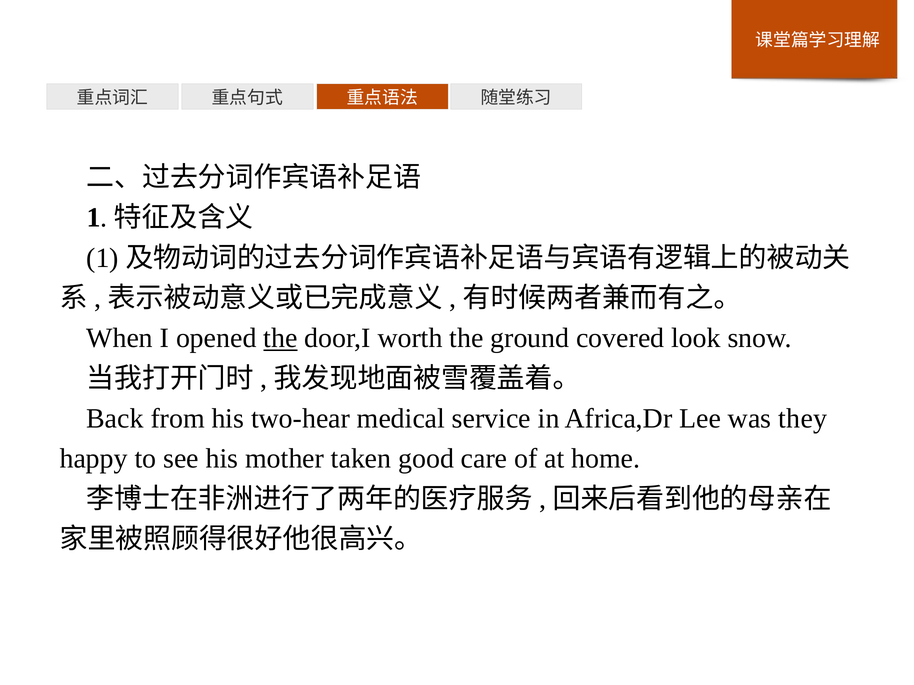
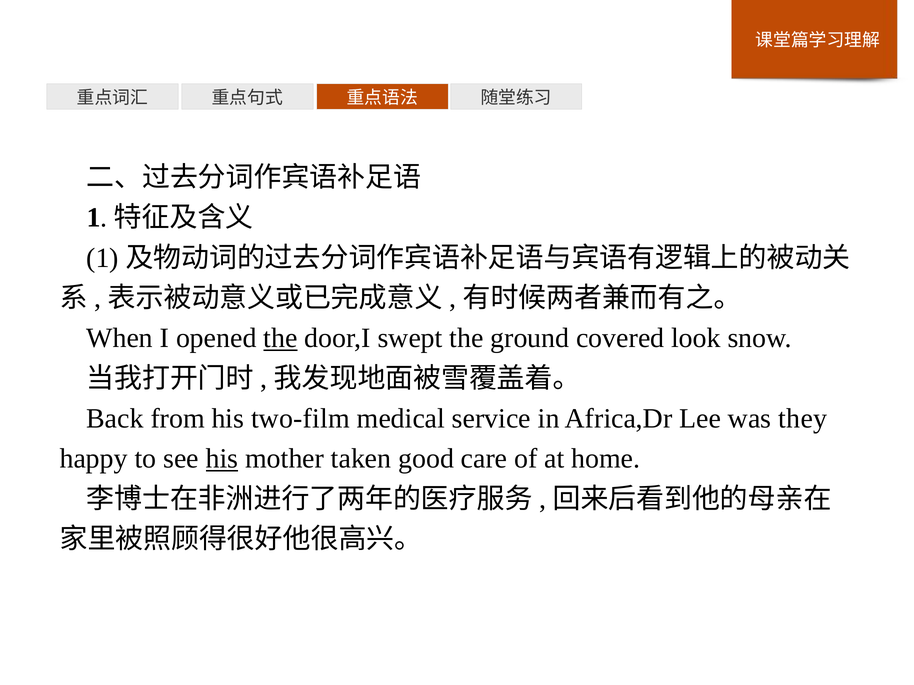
worth: worth -> swept
two-hear: two-hear -> two-film
his at (222, 459) underline: none -> present
